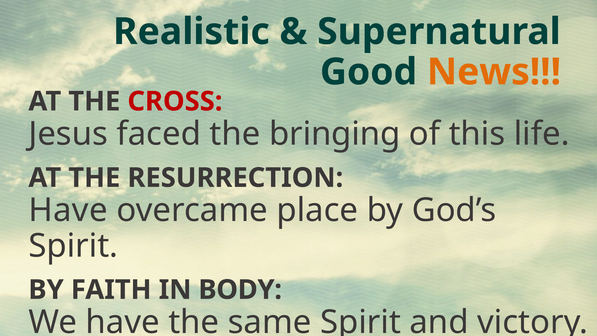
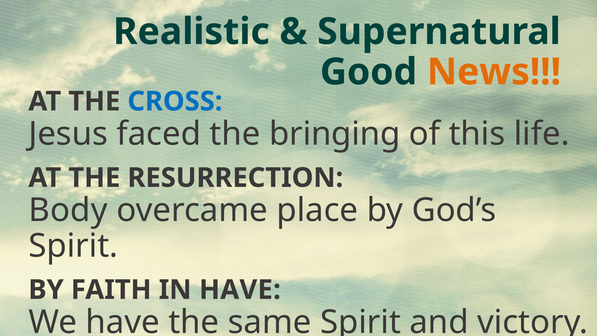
CROSS colour: red -> blue
Have at (68, 210): Have -> Body
IN BODY: BODY -> HAVE
